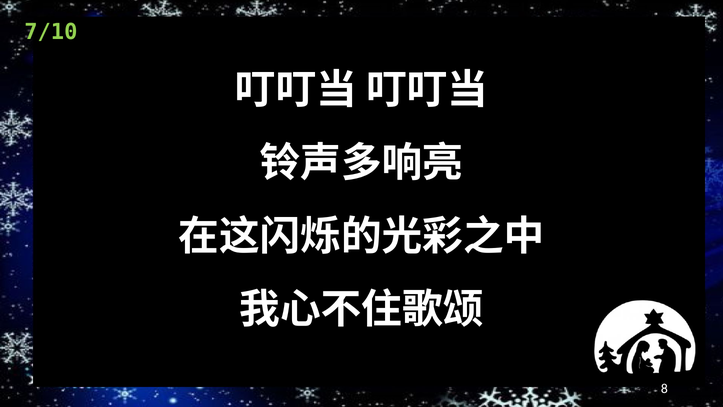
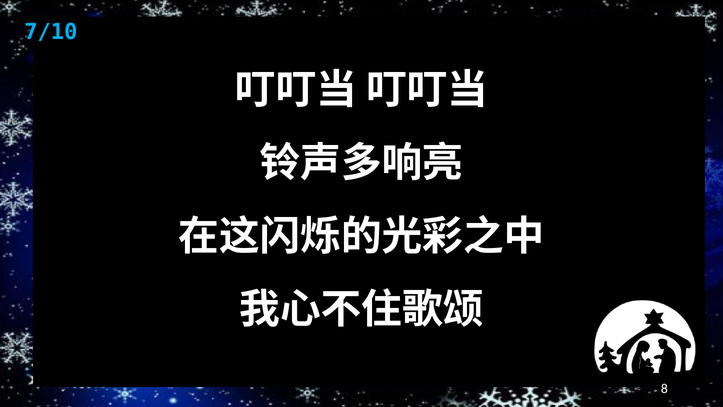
7/10 colour: light green -> light blue
